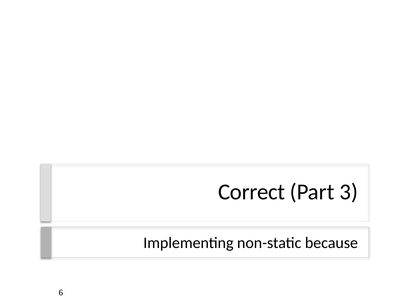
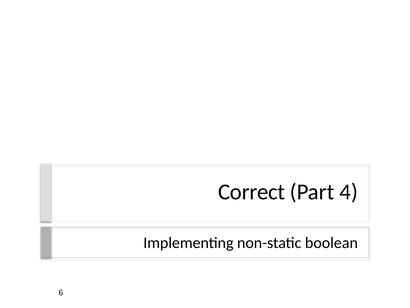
3: 3 -> 4
because: because -> boolean
